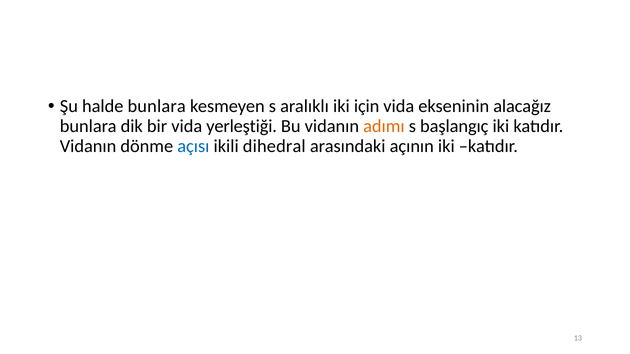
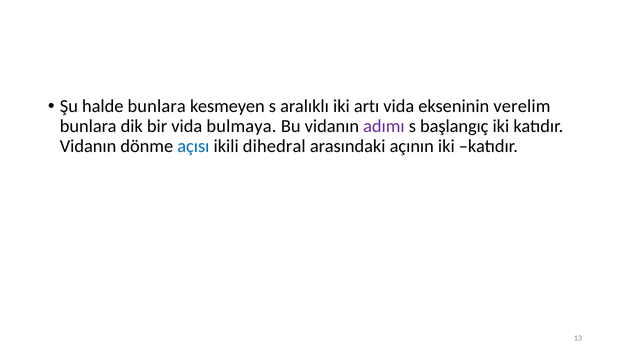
için: için -> artı
alacağız: alacağız -> verelim
yerleştiği: yerleştiği -> bulmaya
adımı colour: orange -> purple
